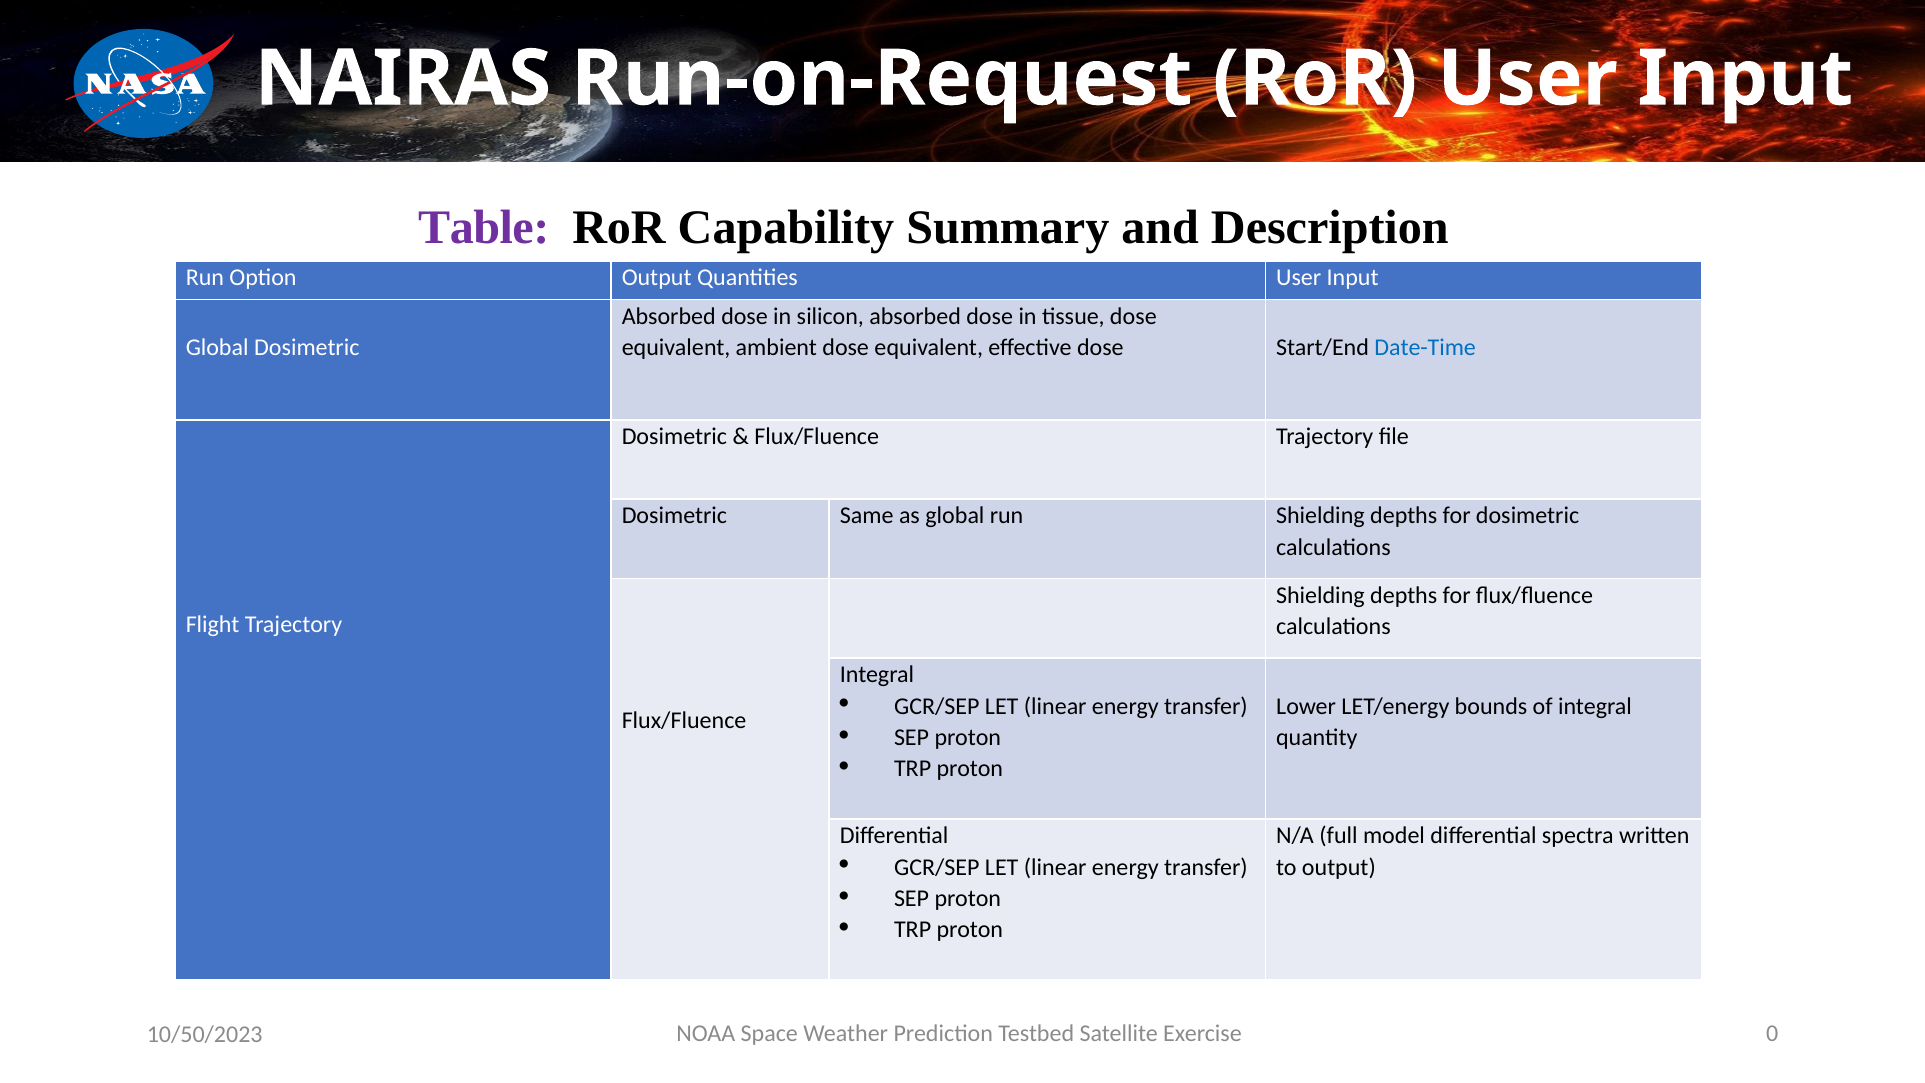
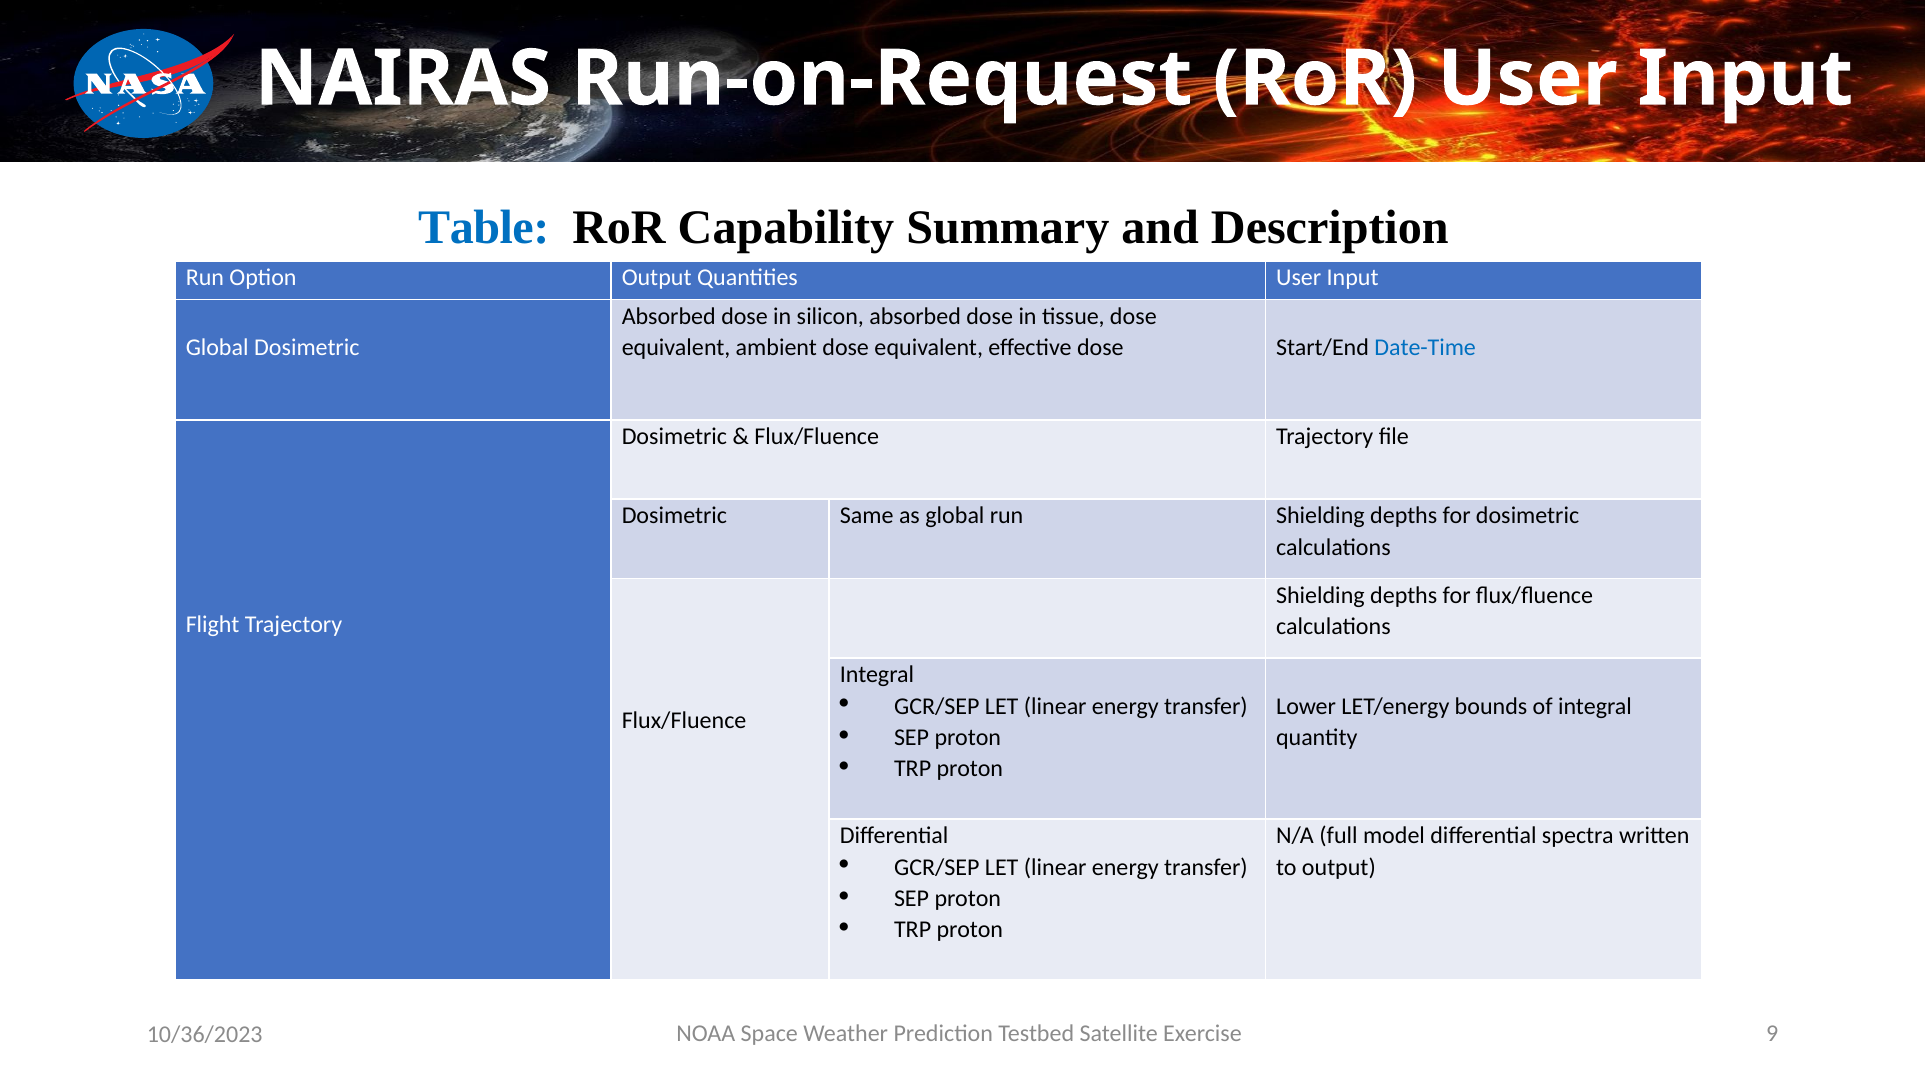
Table colour: purple -> blue
0: 0 -> 9
10/50/2023: 10/50/2023 -> 10/36/2023
